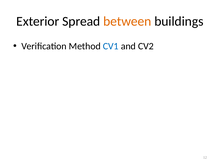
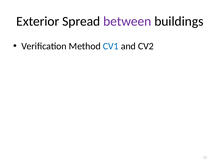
between colour: orange -> purple
